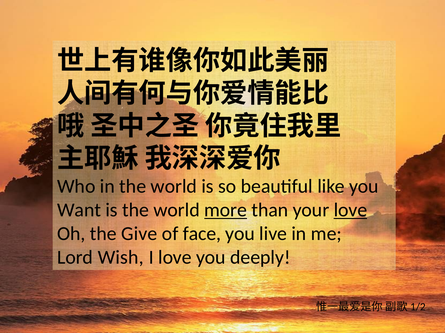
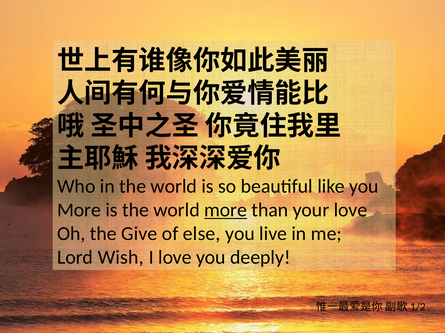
Want at (79, 210): Want -> More
love at (350, 210) underline: present -> none
face: face -> else
